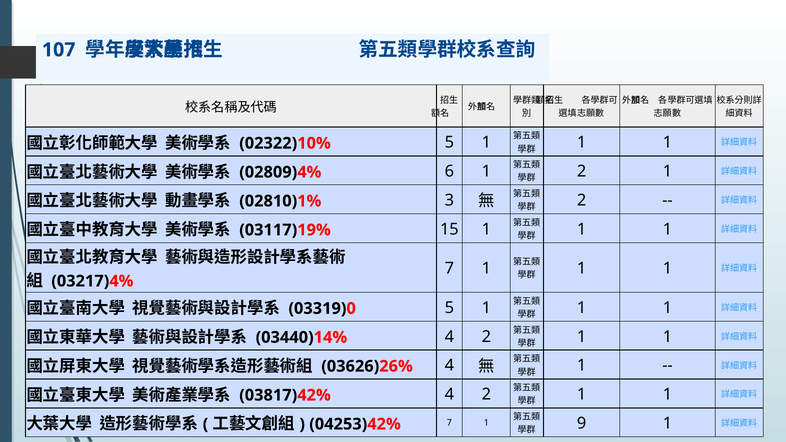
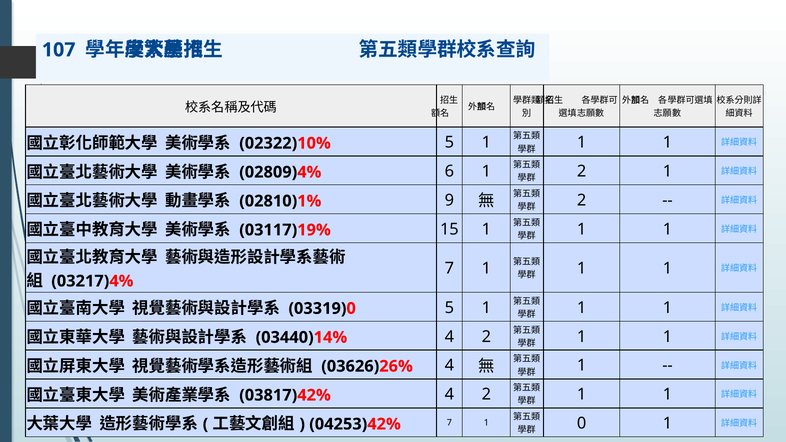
3: 3 -> 9
9: 9 -> 0
